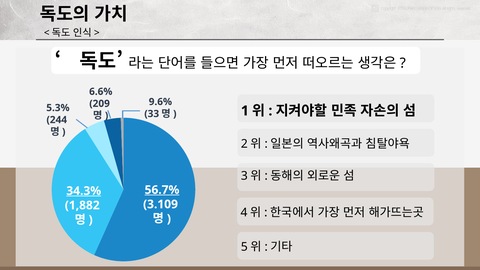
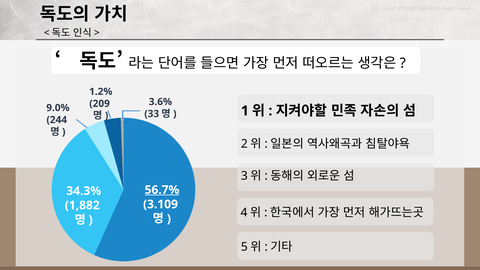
6.6%: 6.6% -> 1.2%
9.6%: 9.6% -> 3.6%
5.3%: 5.3% -> 9.0%
34.3% underline: present -> none
